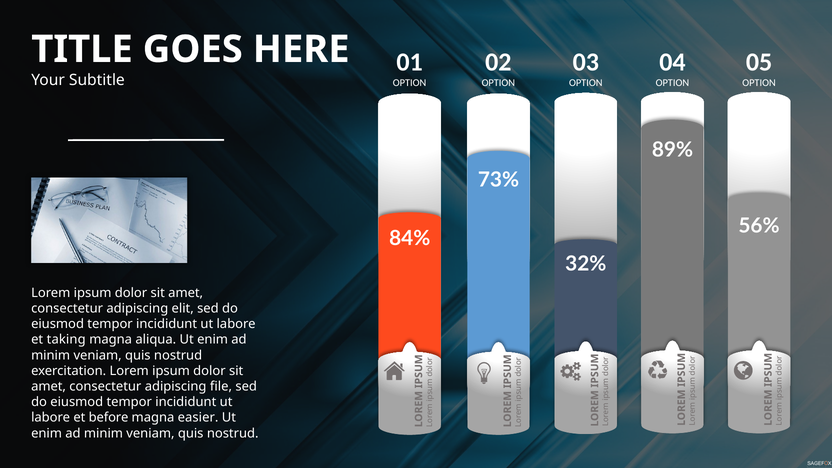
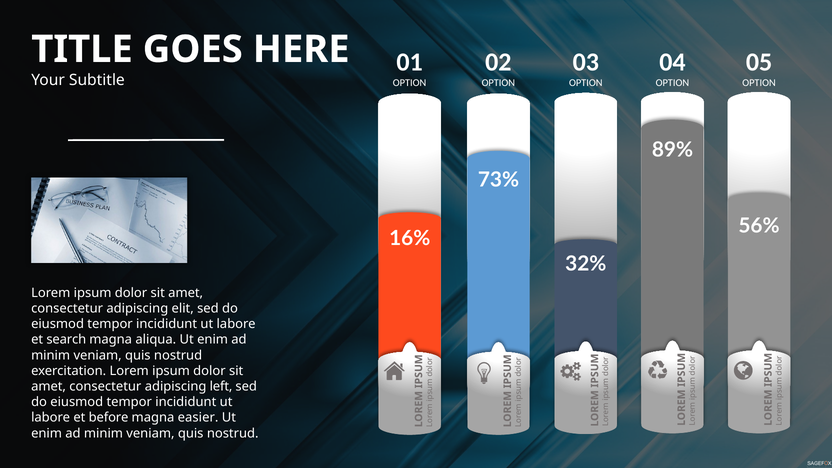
84%: 84% -> 16%
taking: taking -> search
file: file -> left
